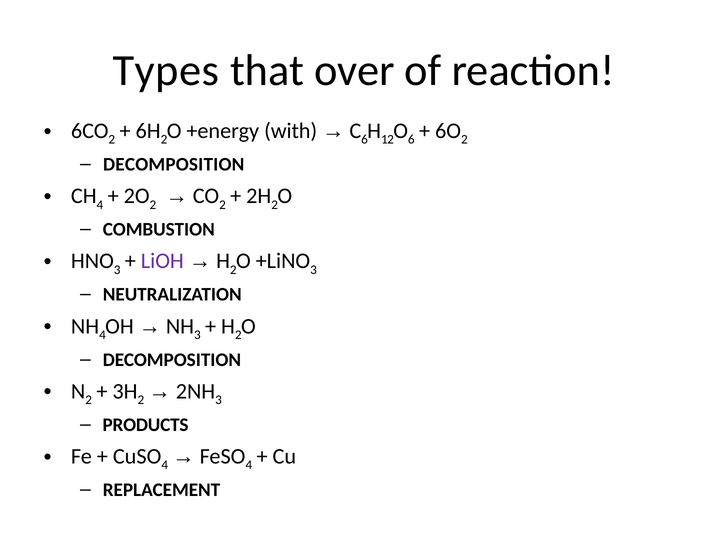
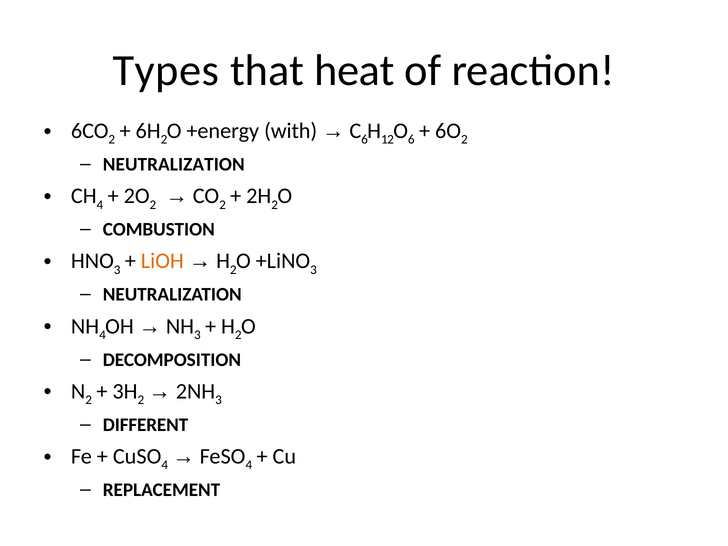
over: over -> heat
DECOMPOSITION at (174, 165): DECOMPOSITION -> NEUTRALIZATION
LiOH colour: purple -> orange
PRODUCTS: PRODUCTS -> DIFFERENT
